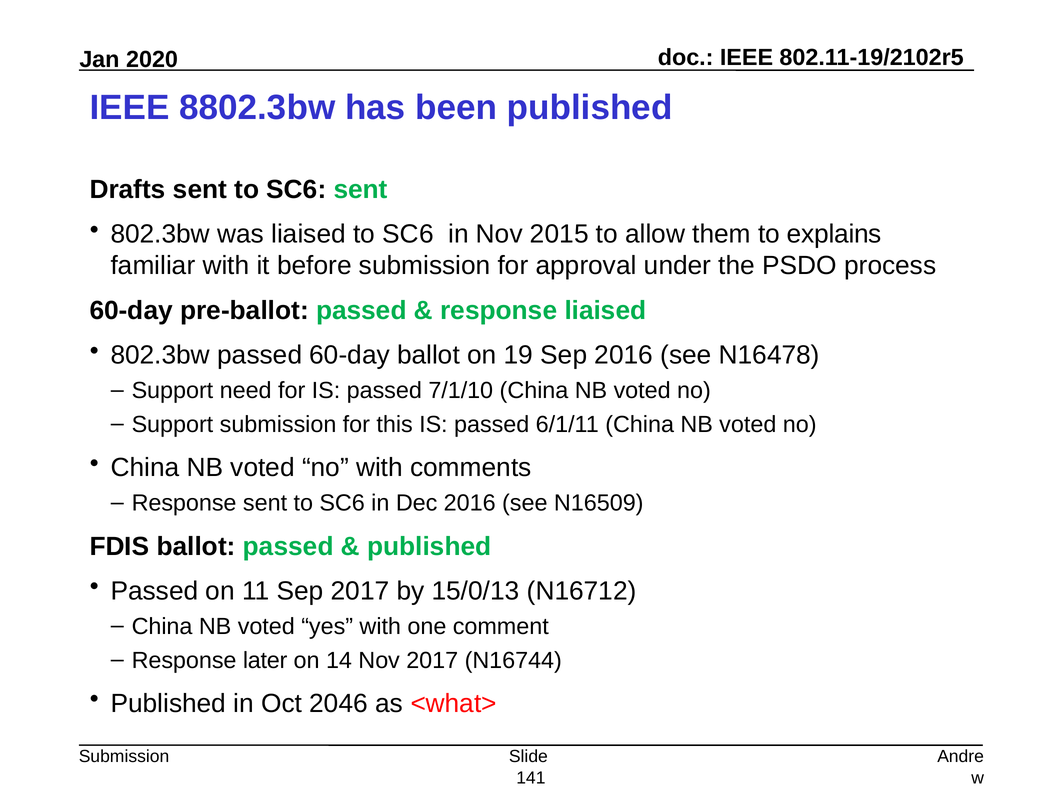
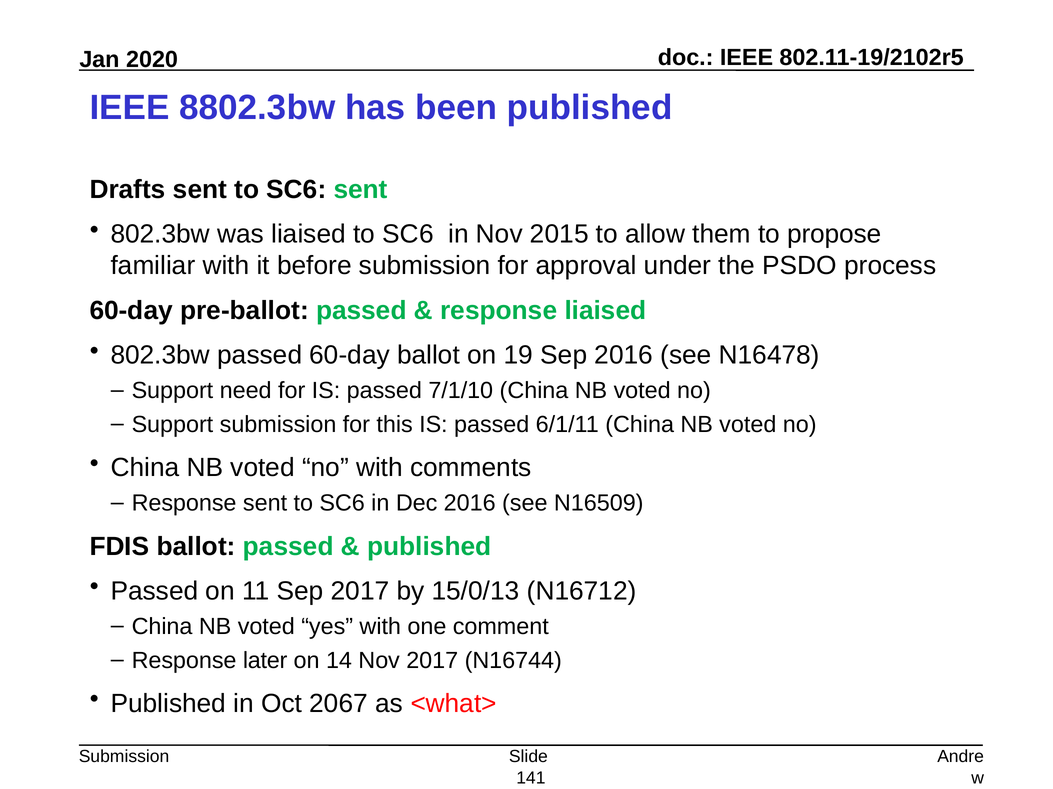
explains: explains -> propose
2046: 2046 -> 2067
